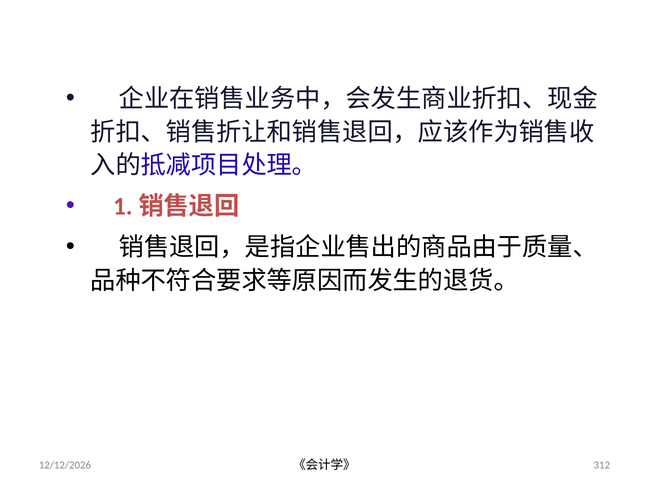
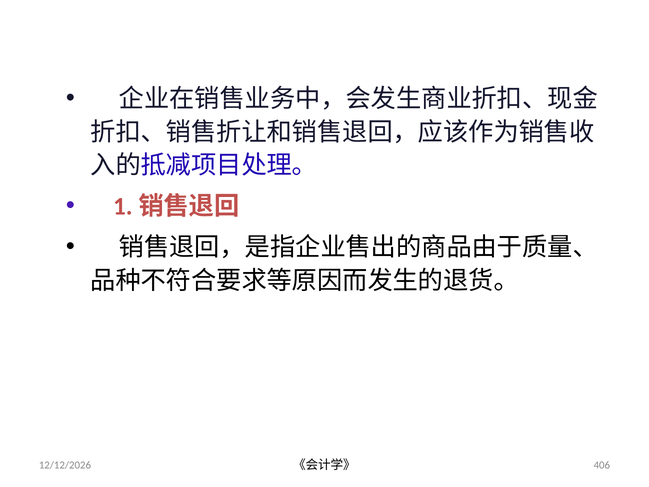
312: 312 -> 406
